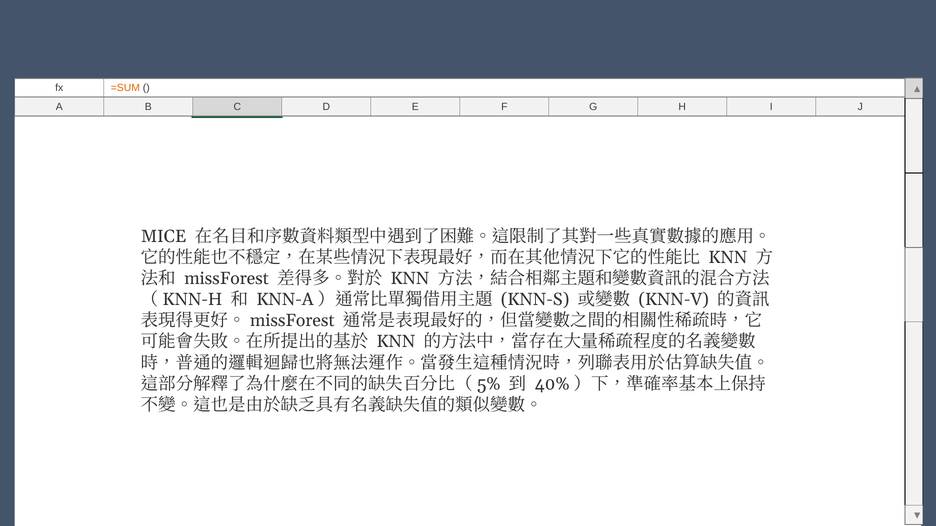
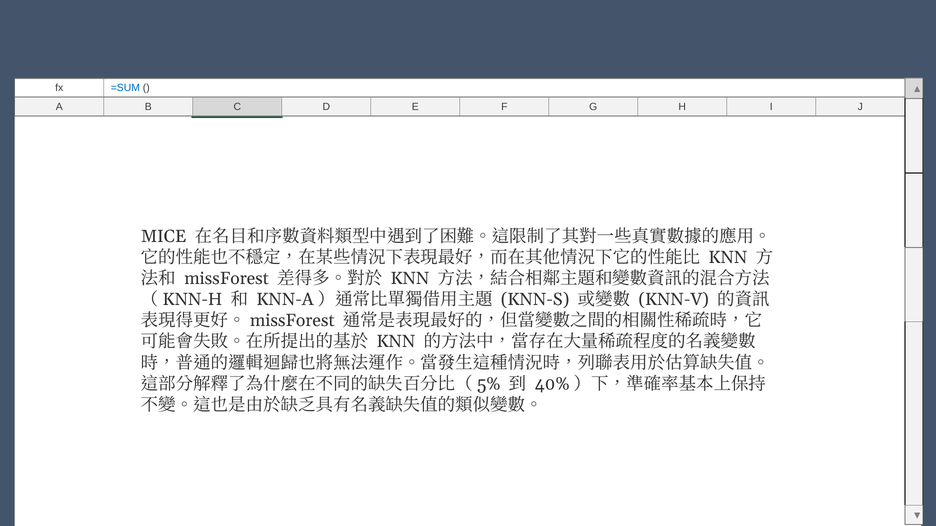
=SUM colour: orange -> blue
